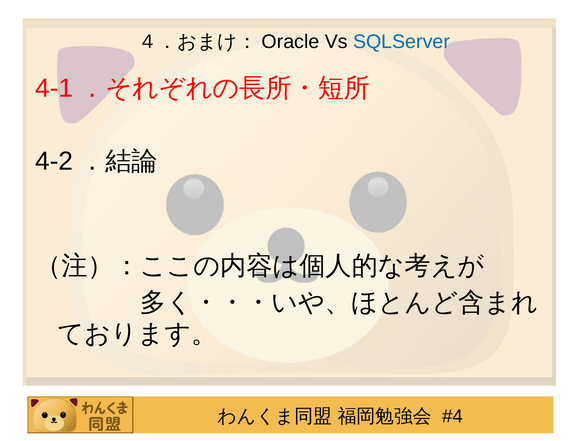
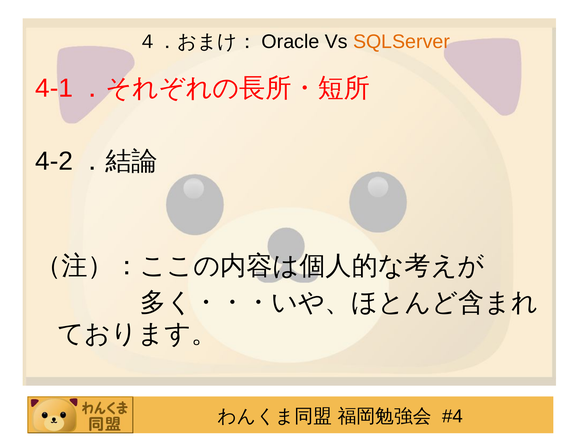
SQLServer colour: blue -> orange
